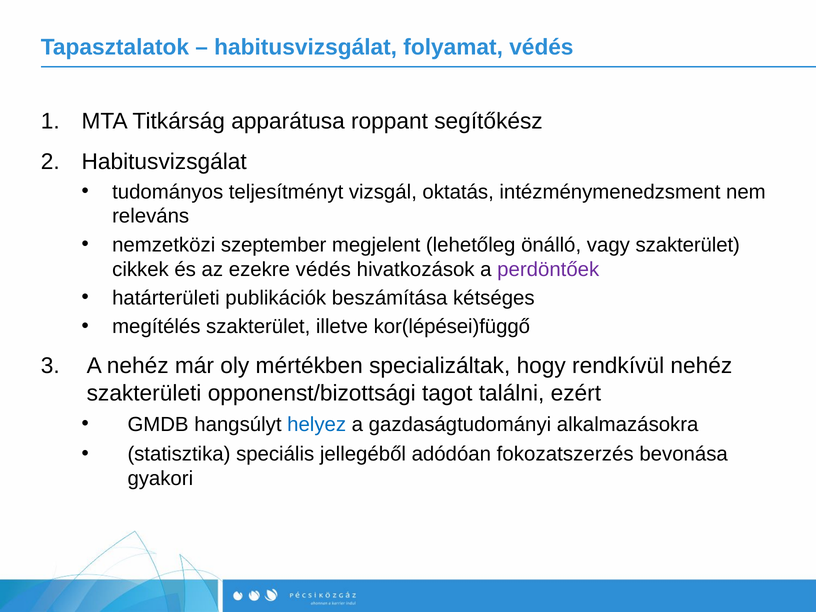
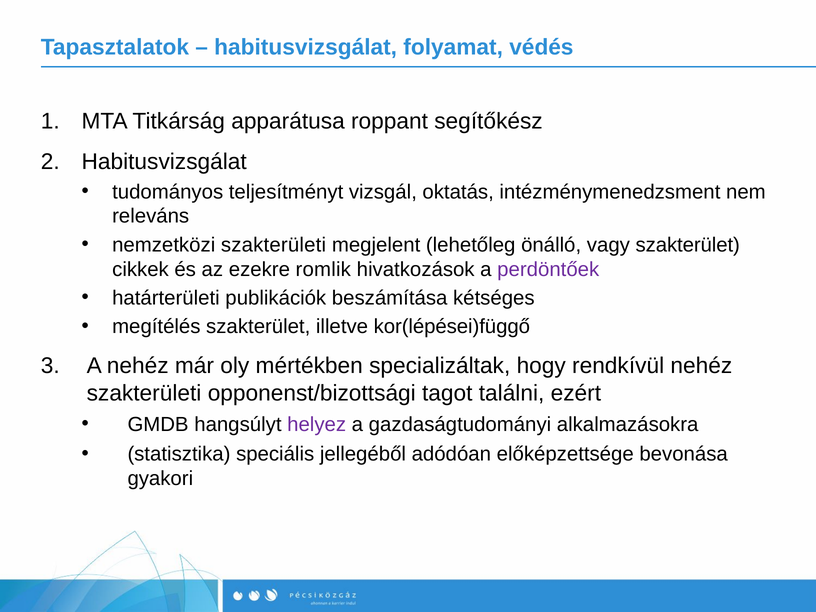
nemzetközi szeptember: szeptember -> szakterületi
ezekre védés: védés -> romlik
helyez colour: blue -> purple
fokozatszerzés: fokozatszerzés -> előképzettsége
